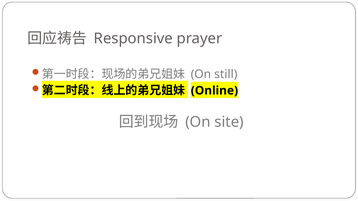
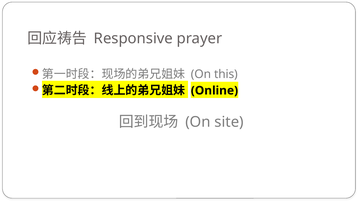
still: still -> this
